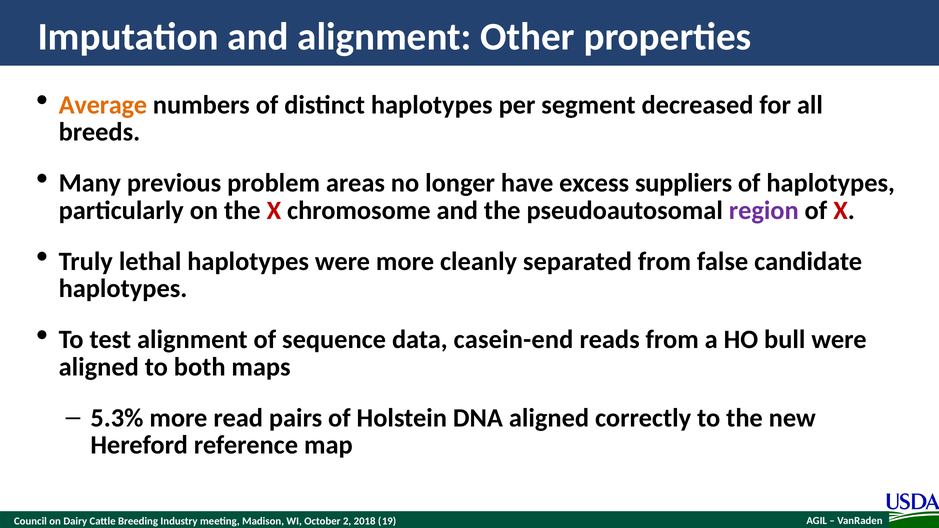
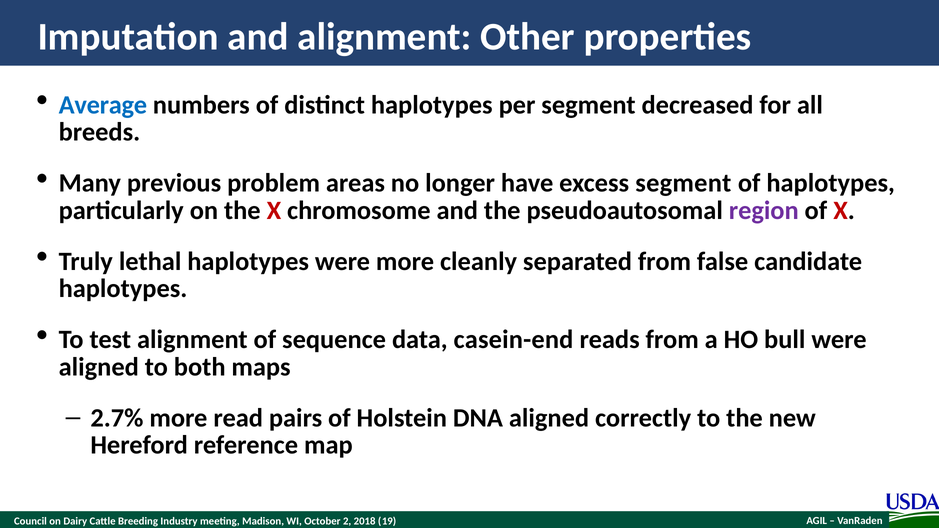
Average colour: orange -> blue
excess suppliers: suppliers -> segment
5.3%: 5.3% -> 2.7%
